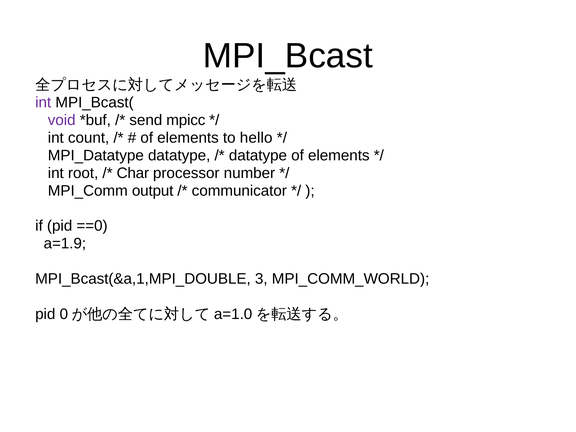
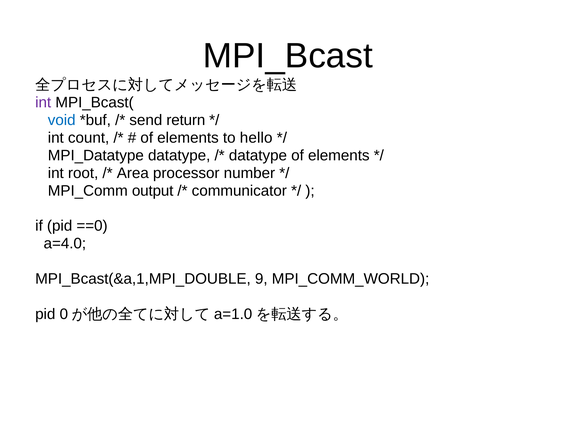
void colour: purple -> blue
mpicc: mpicc -> return
Char: Char -> Area
a=1.9: a=1.9 -> a=4.0
3: 3 -> 9
